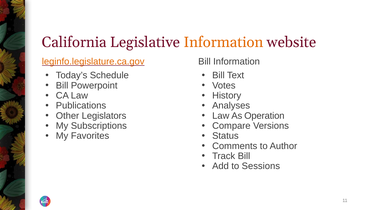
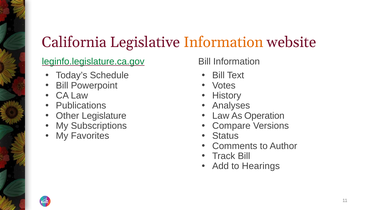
leginfo.legislature.ca.gov colour: orange -> green
Legislators: Legislators -> Legislature
Sessions: Sessions -> Hearings
